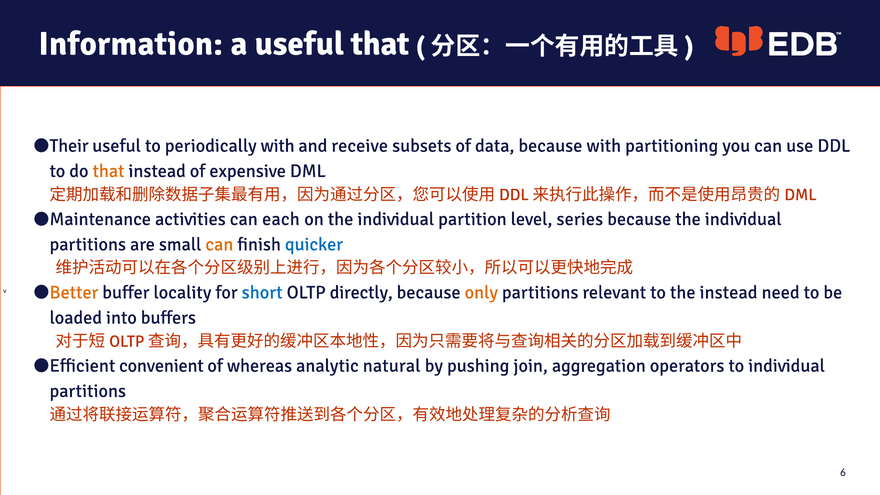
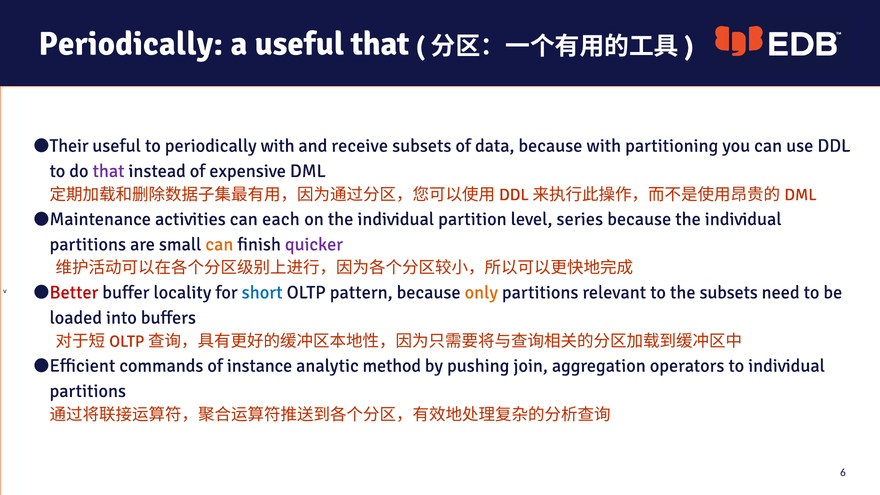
Information at (131, 44): Information -> Periodically
that at (109, 171) colour: orange -> purple
quicker colour: blue -> purple
Better colour: orange -> red
directly: directly -> pattern
the instead: instead -> subsets
convenient: convenient -> commands
whereas: whereas -> instance
natural: natural -> method
